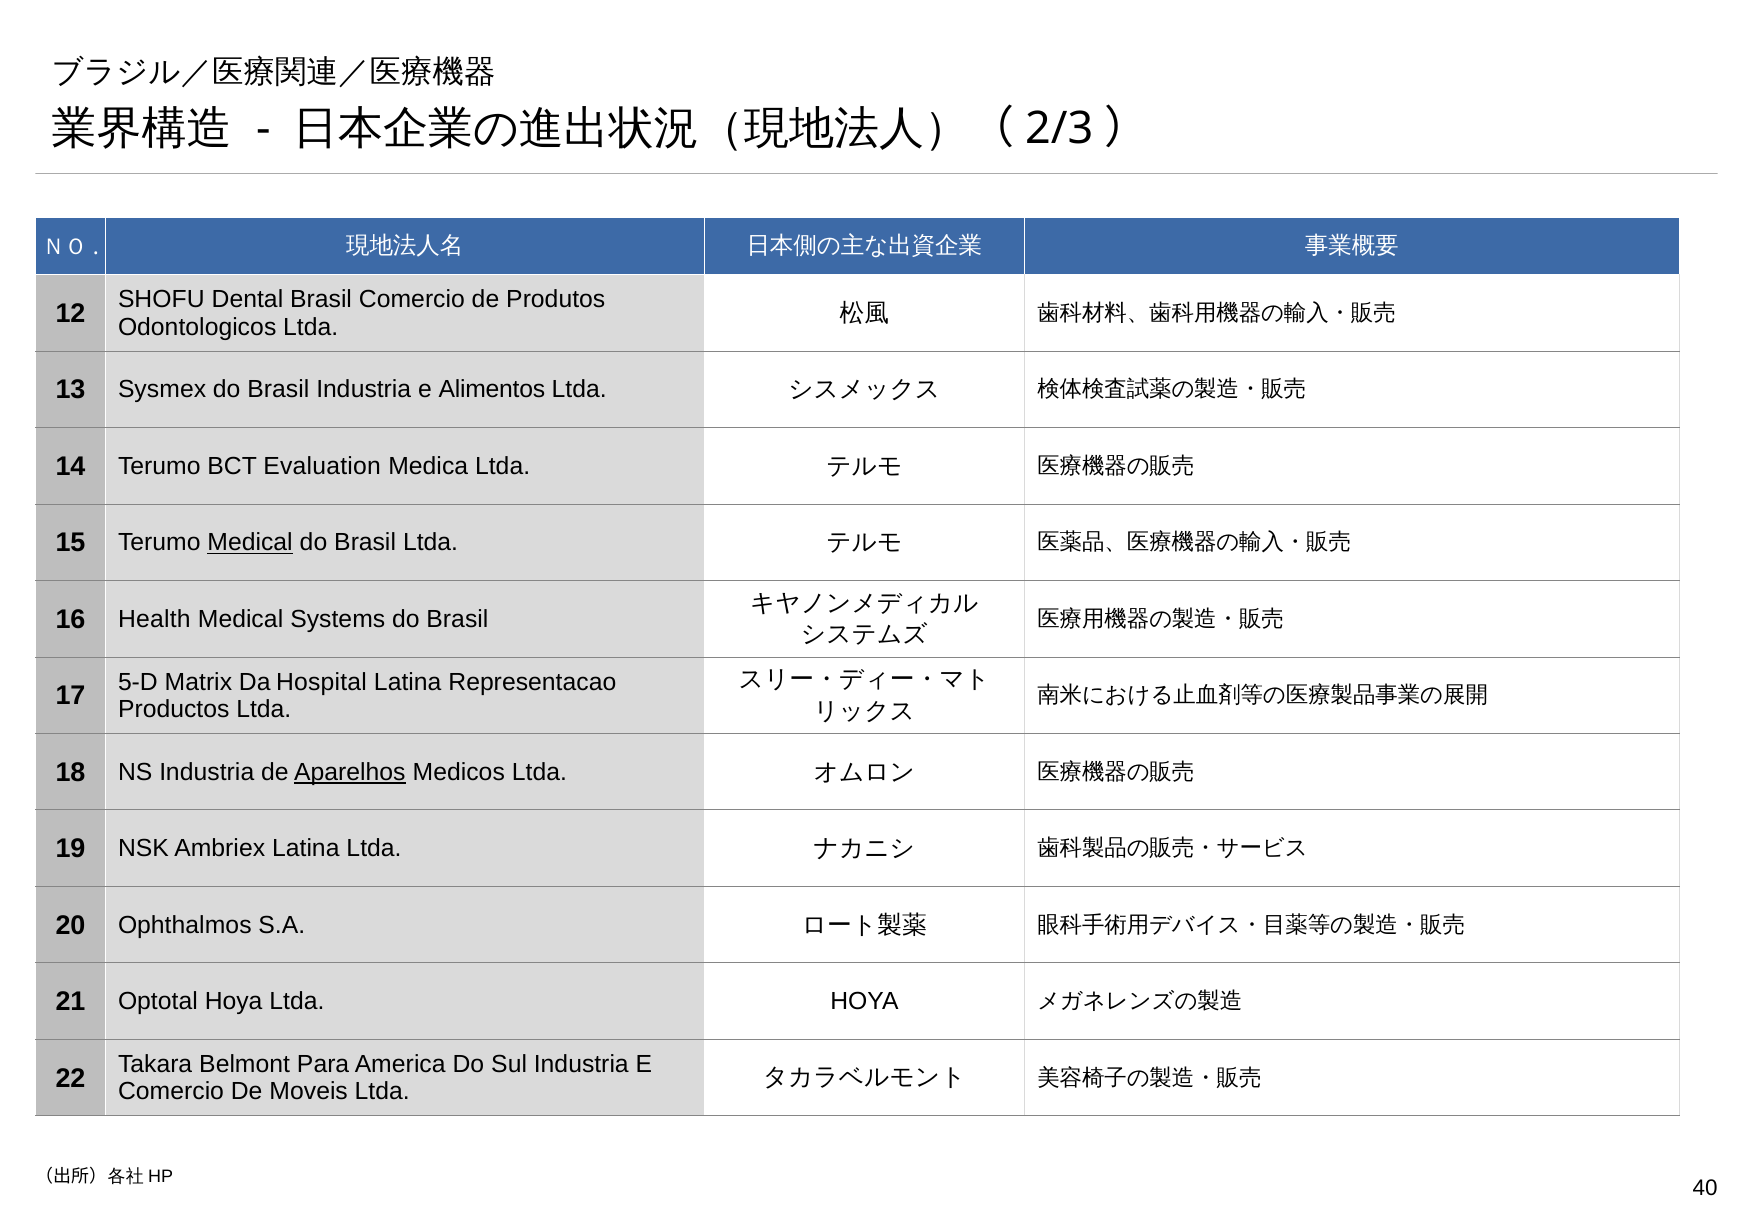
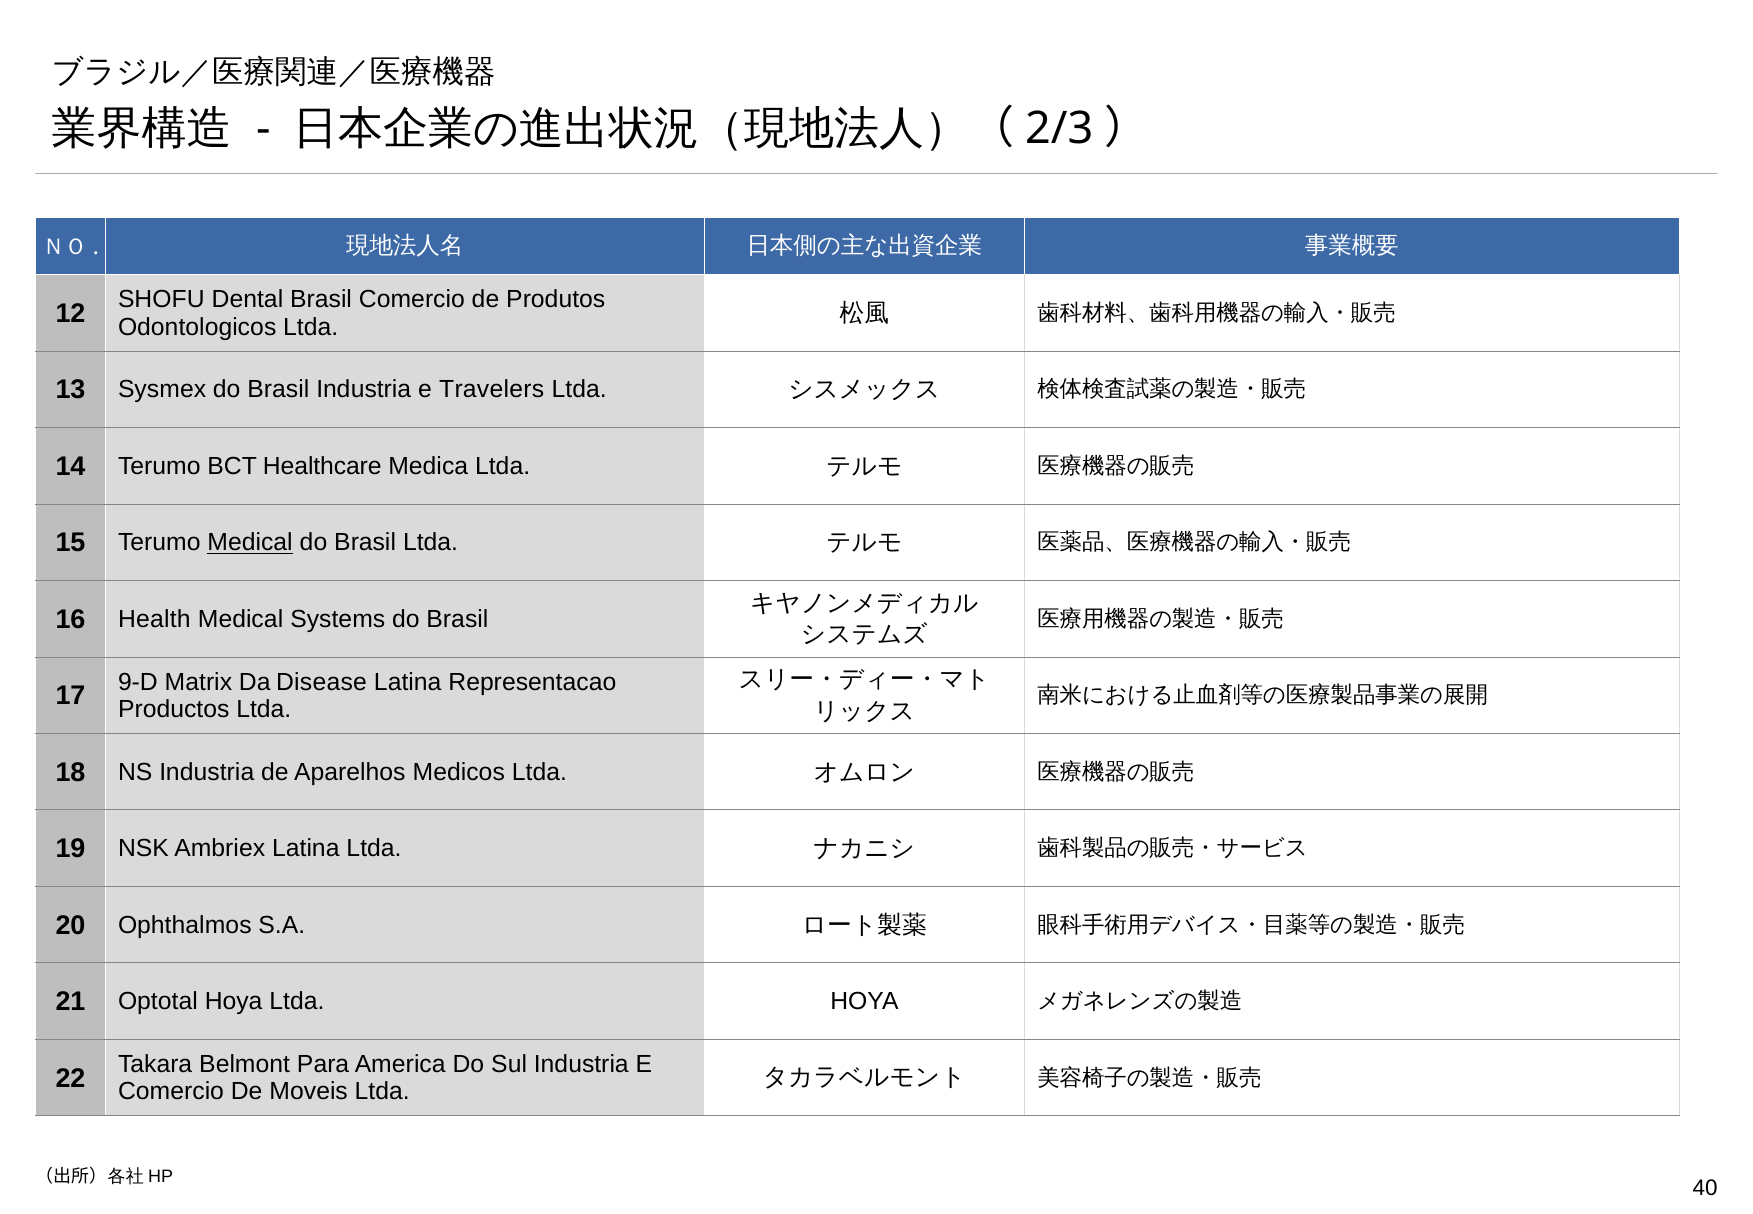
Alimentos: Alimentos -> Travelers
Evaluation: Evaluation -> Healthcare
5-D: 5-D -> 9-D
Hospital: Hospital -> Disease
Aparelhos underline: present -> none
